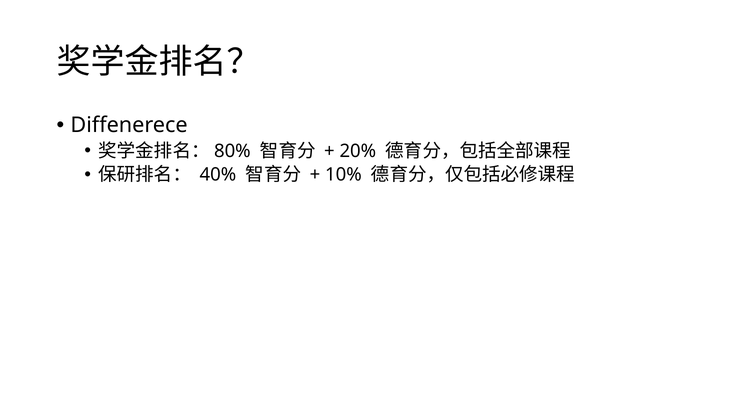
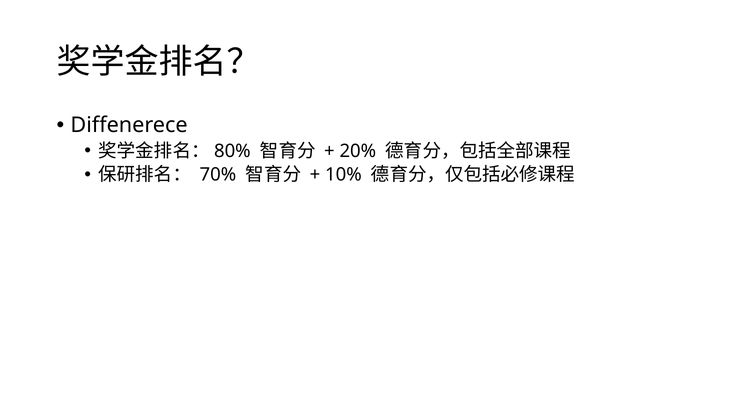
40%: 40% -> 70%
